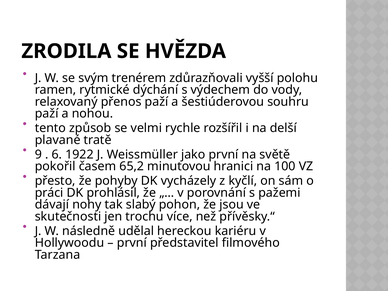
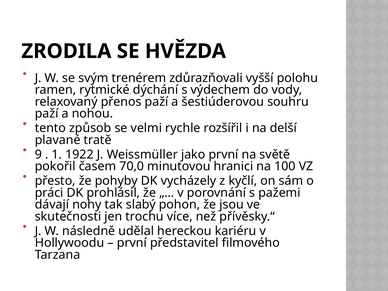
6: 6 -> 1
65,2: 65,2 -> 70,0
